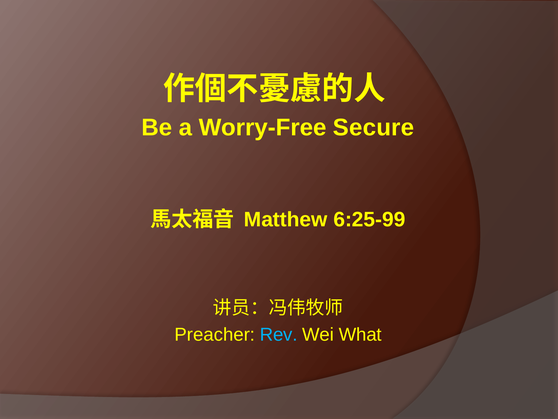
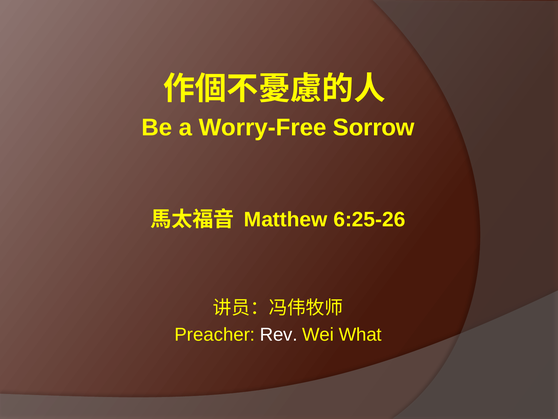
Secure: Secure -> Sorrow
6:25-99: 6:25-99 -> 6:25-26
Rev colour: light blue -> white
